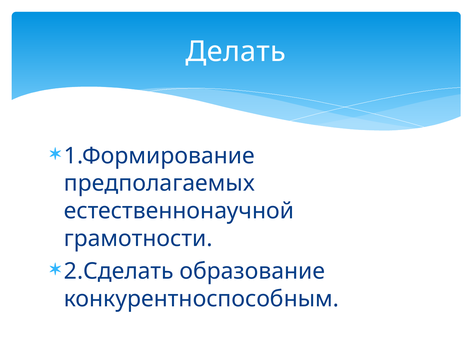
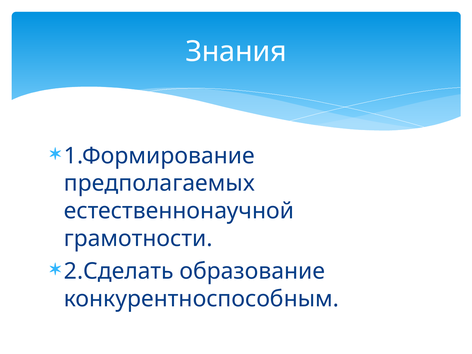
Делать: Делать -> Знания
